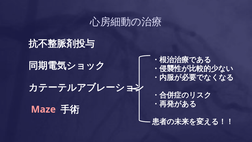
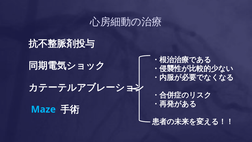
Maze colour: pink -> light blue
